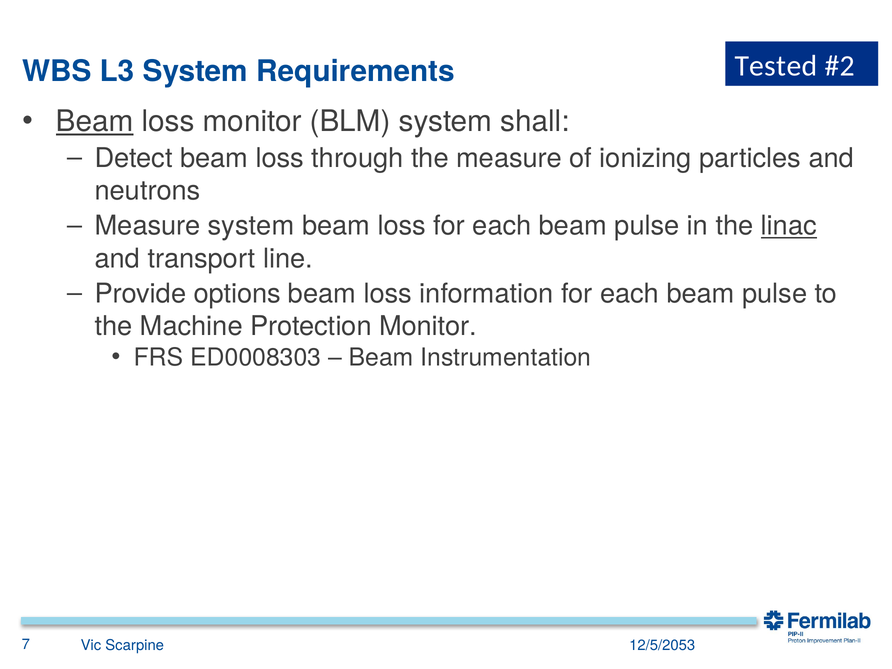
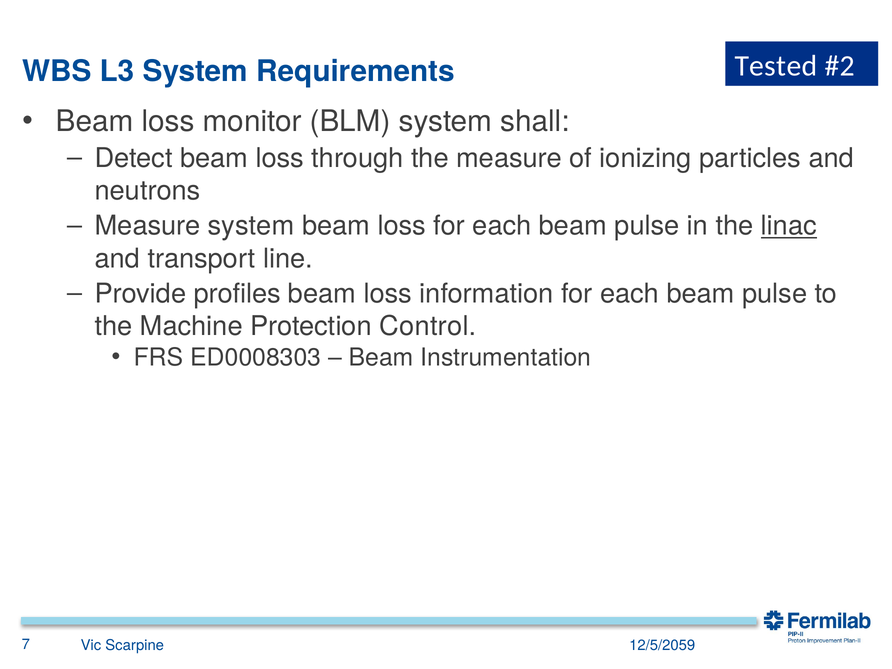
Beam at (95, 122) underline: present -> none
options: options -> profiles
Protection Monitor: Monitor -> Control
12/5/2053: 12/5/2053 -> 12/5/2059
